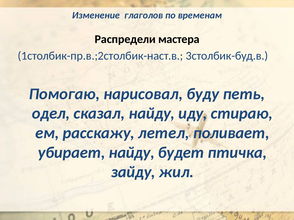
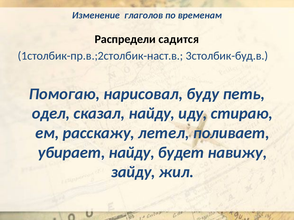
мастера: мастера -> садится
птичка: птичка -> навижу
